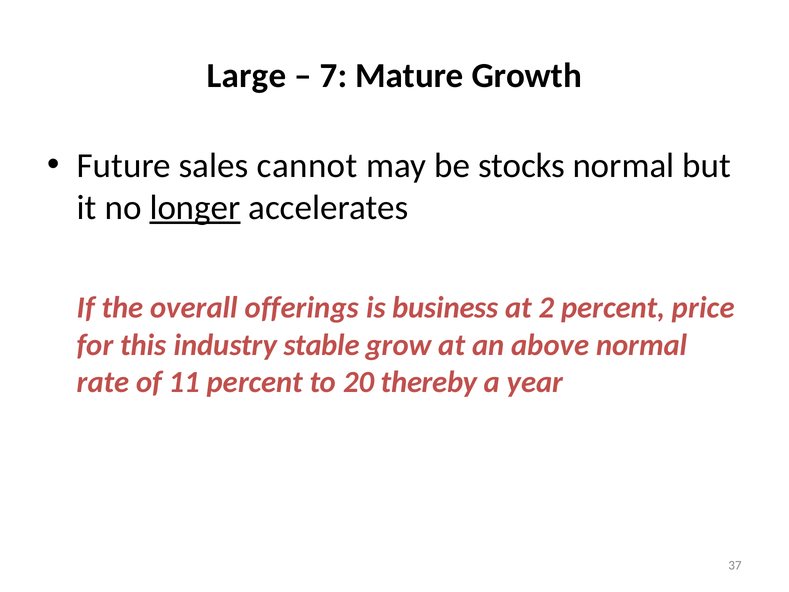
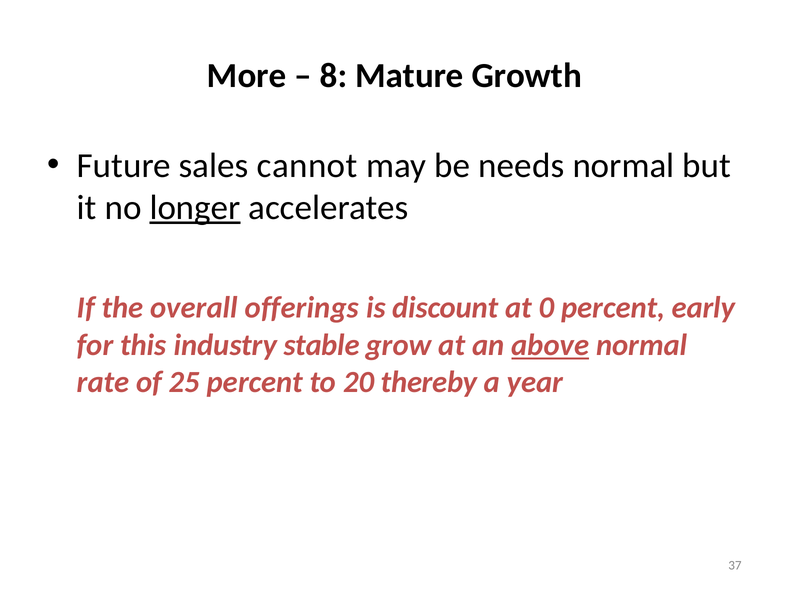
Large: Large -> More
7: 7 -> 8
stocks: stocks -> needs
business: business -> discount
2: 2 -> 0
price: price -> early
above underline: none -> present
11: 11 -> 25
